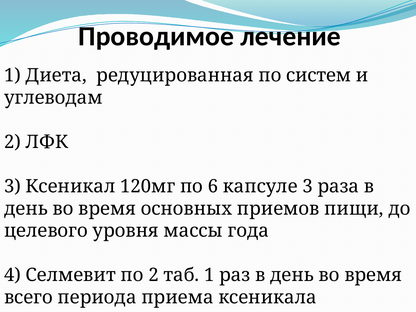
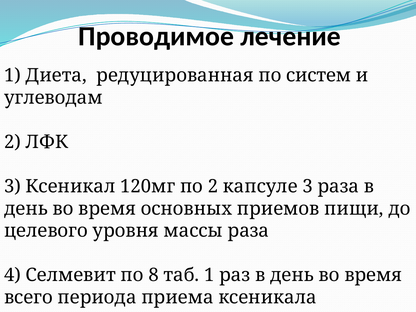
по 6: 6 -> 2
массы года: года -> раза
по 2: 2 -> 8
